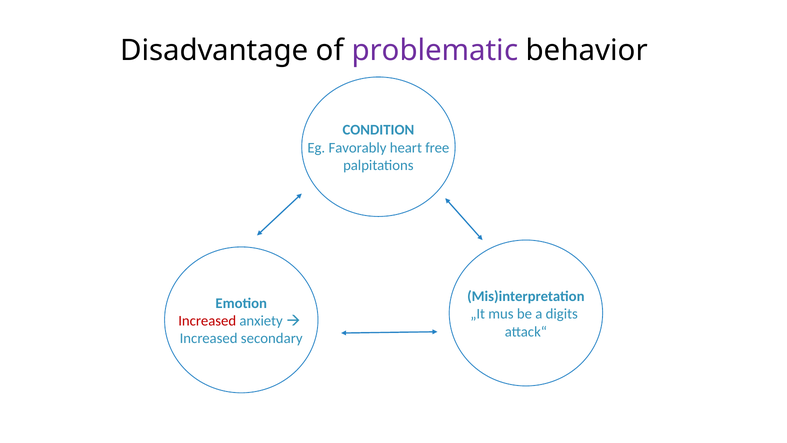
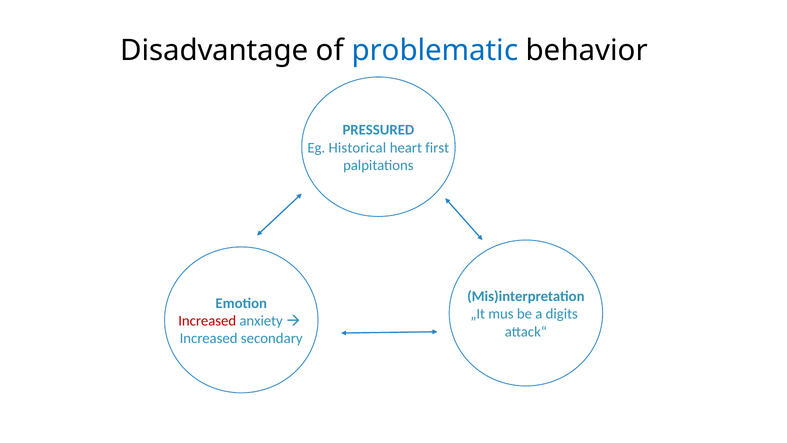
problematic colour: purple -> blue
CONDITION: CONDITION -> PRESSURED
Favorably: Favorably -> Historical
free: free -> first
